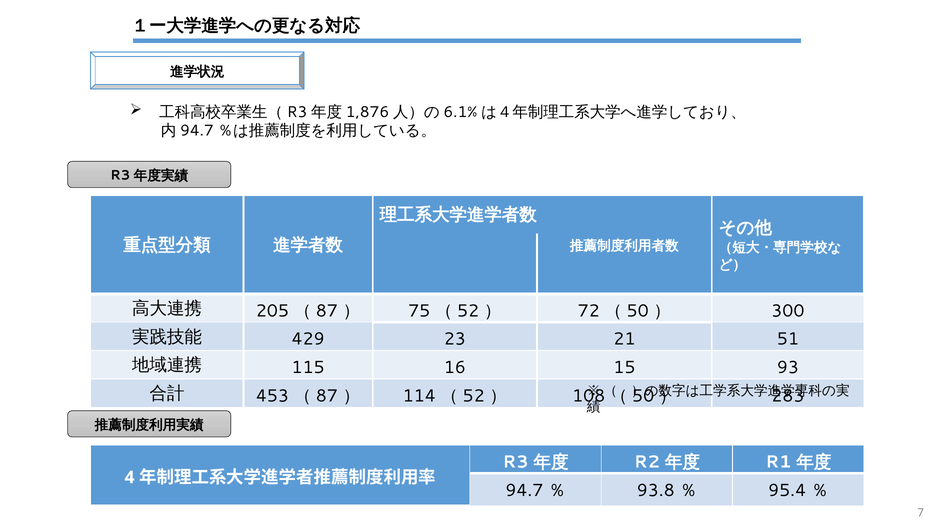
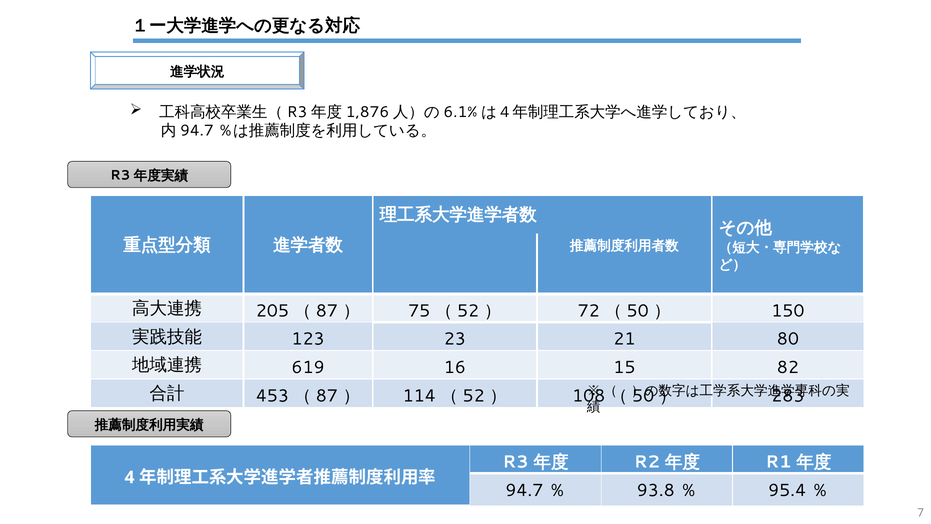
300: 300 -> 150
429: 429 -> 123
51: 51 -> 80
115: 115 -> 619
93: 93 -> 82
